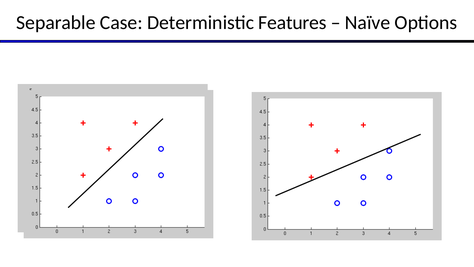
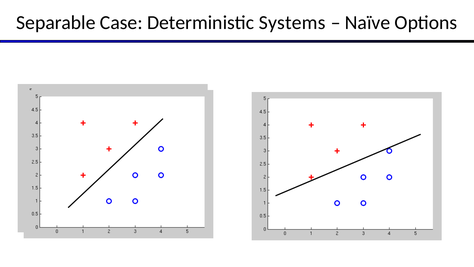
Features: Features -> Systems
